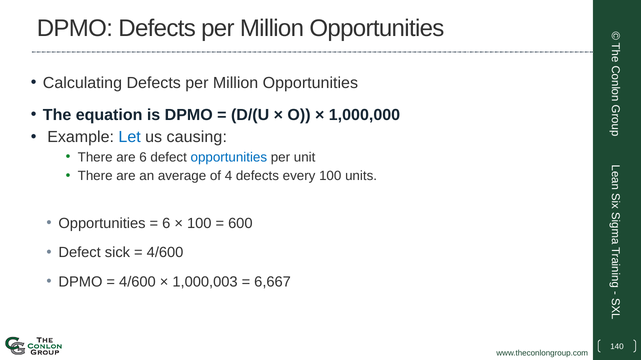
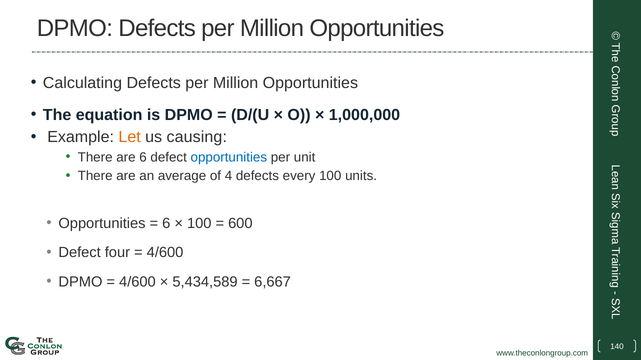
Let colour: blue -> orange
sick: sick -> four
1,000,003: 1,000,003 -> 5,434,589
